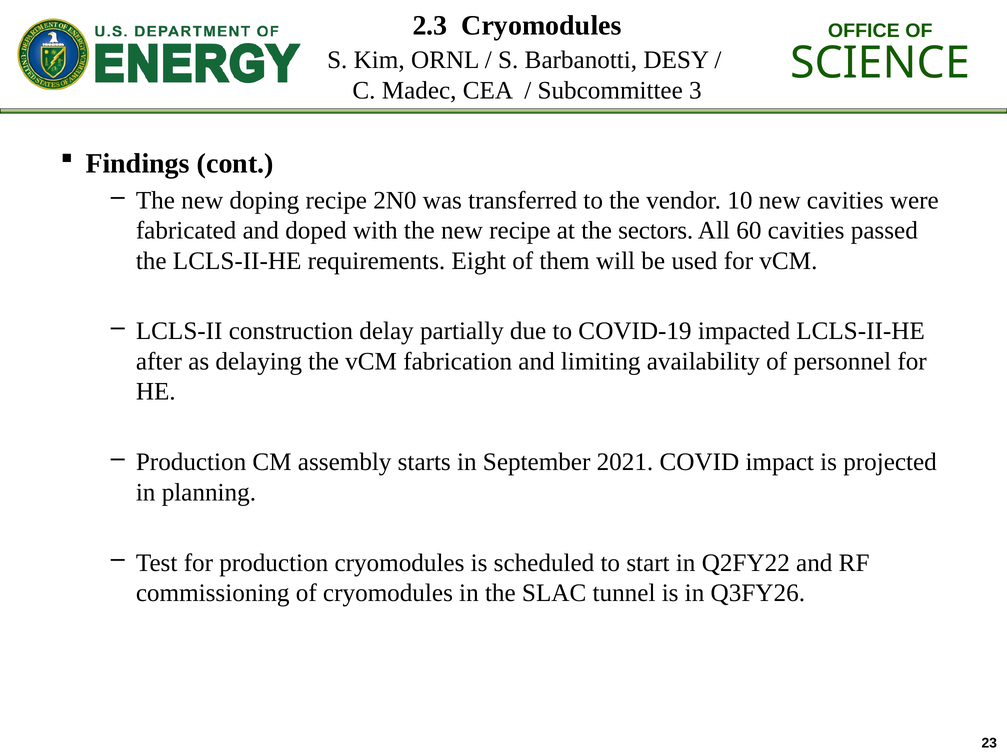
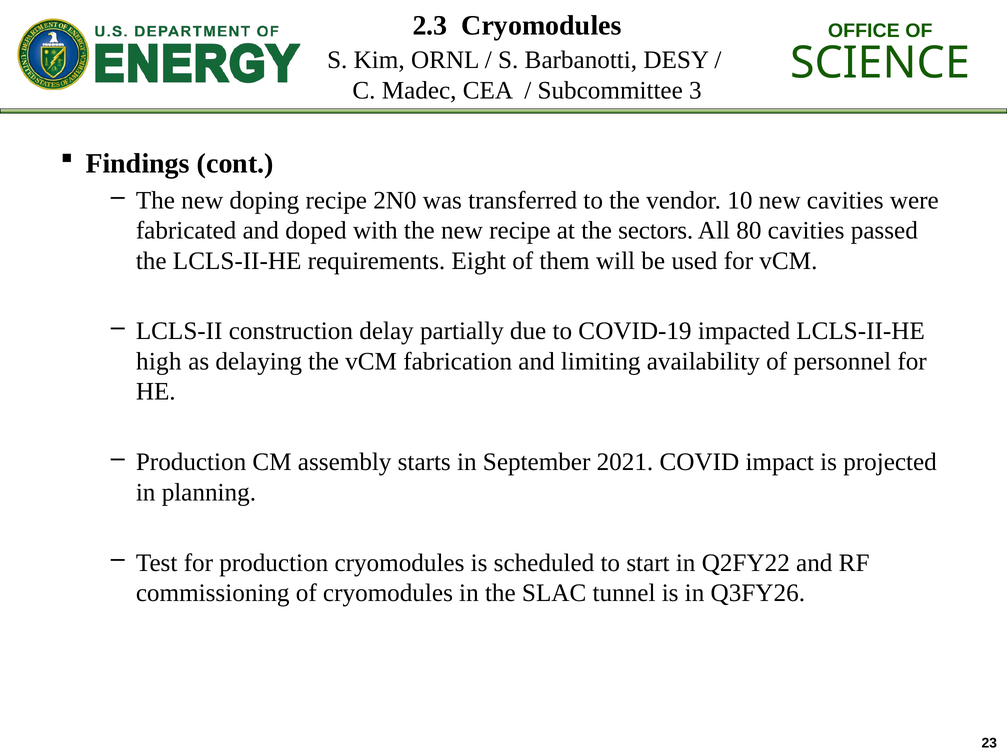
60: 60 -> 80
after: after -> high
